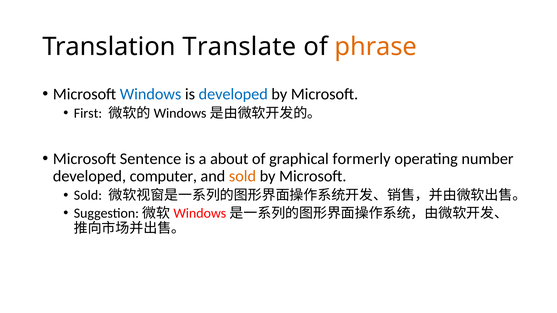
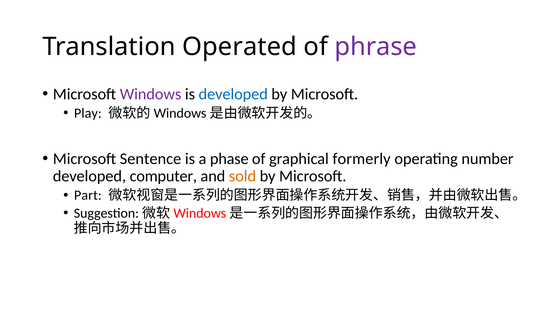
Translate: Translate -> Operated
phrase colour: orange -> purple
Windows colour: blue -> purple
First: First -> Play
about: about -> phase
Sold at (88, 196): Sold -> Part
